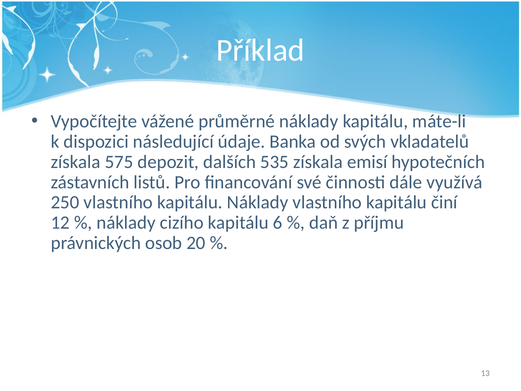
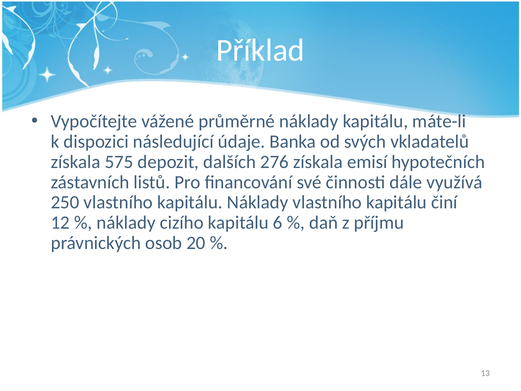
535: 535 -> 276
